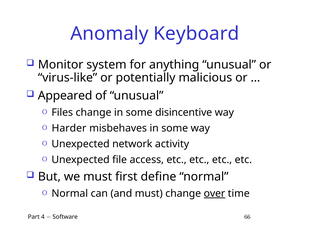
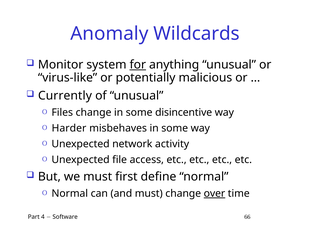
Keyboard: Keyboard -> Wildcards
for underline: none -> present
Appeared: Appeared -> Currently
